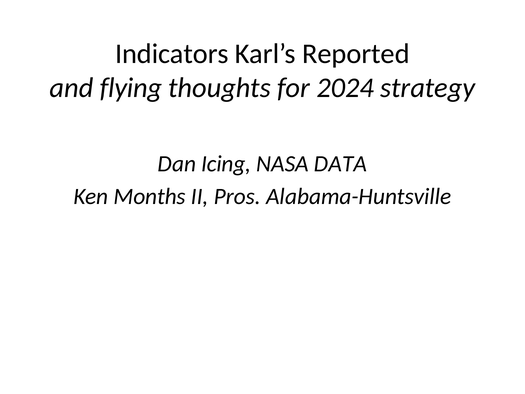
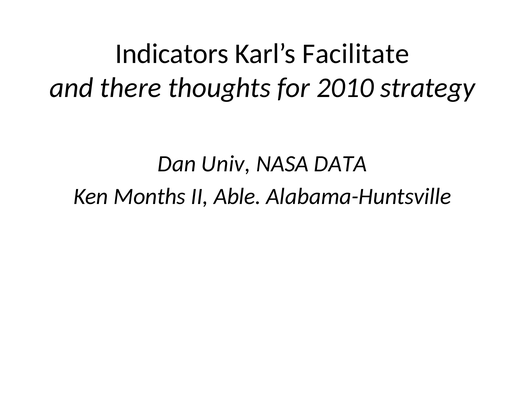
Reported: Reported -> Facilitate
flying: flying -> there
2024: 2024 -> 2010
Icing: Icing -> Univ
Pros: Pros -> Able
